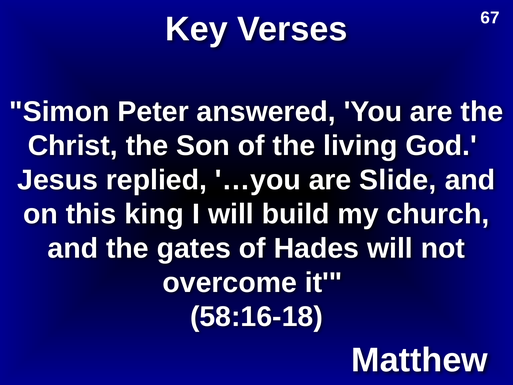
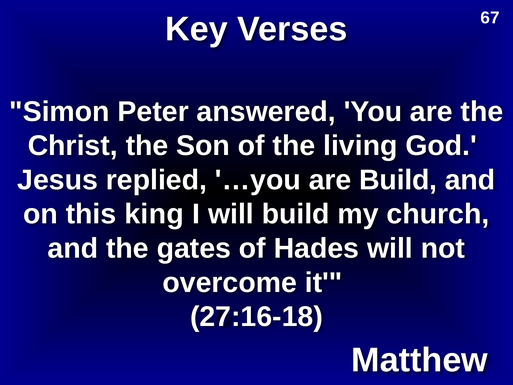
are Slide: Slide -> Build
58:16-18: 58:16-18 -> 27:16-18
